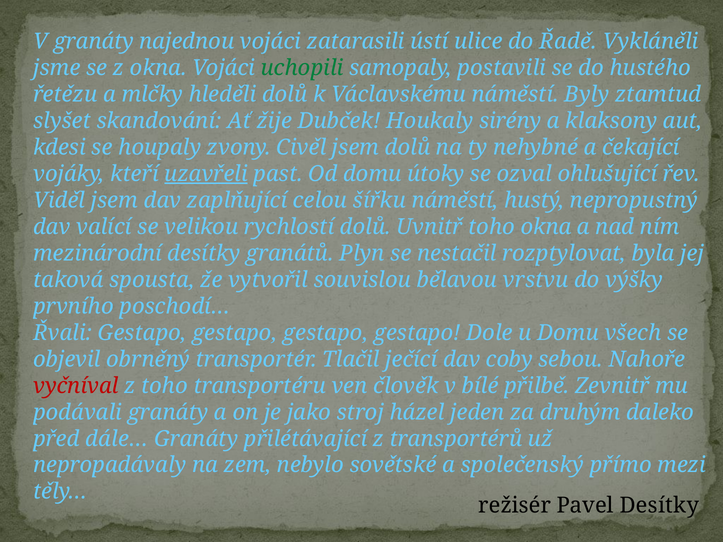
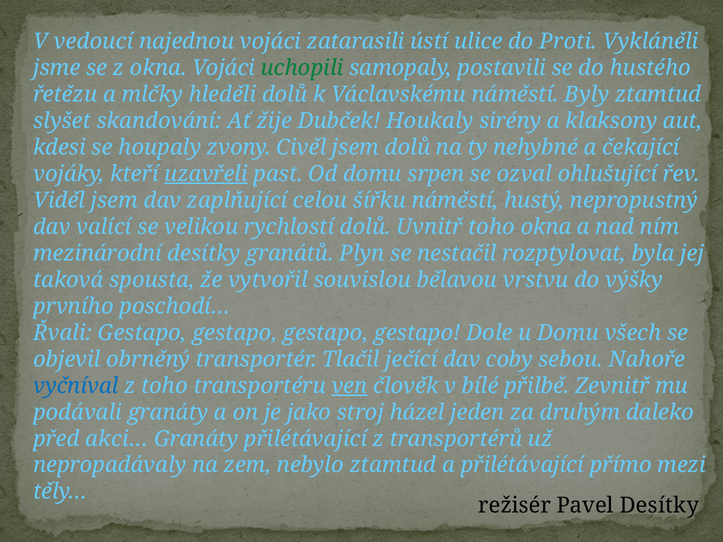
V granáty: granáty -> vedoucí
Řadě: Řadě -> Proti
útoky: útoky -> srpen
vyčníval colour: red -> blue
ven underline: none -> present
dále…: dále… -> akci…
nebylo sovětské: sovětské -> ztamtud
a společenský: společenský -> přilétávající
